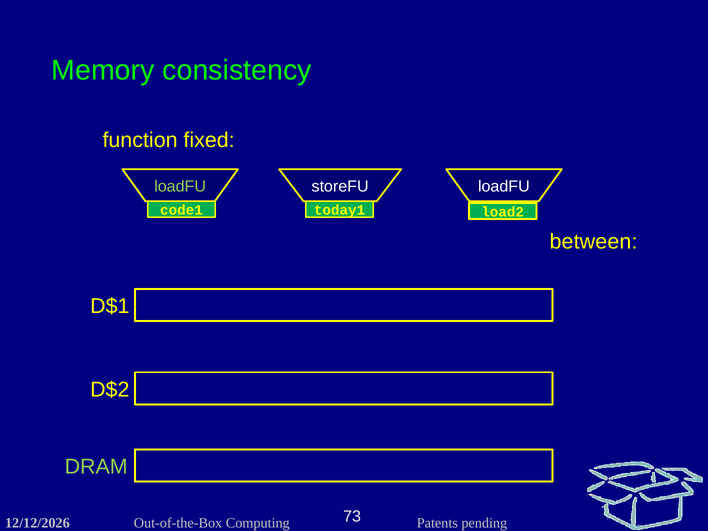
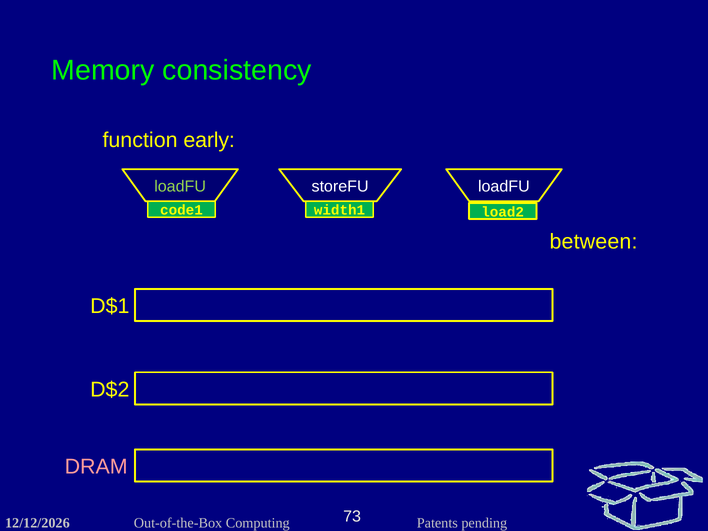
fixed: fixed -> early
today1: today1 -> width1
DRAM colour: light green -> pink
